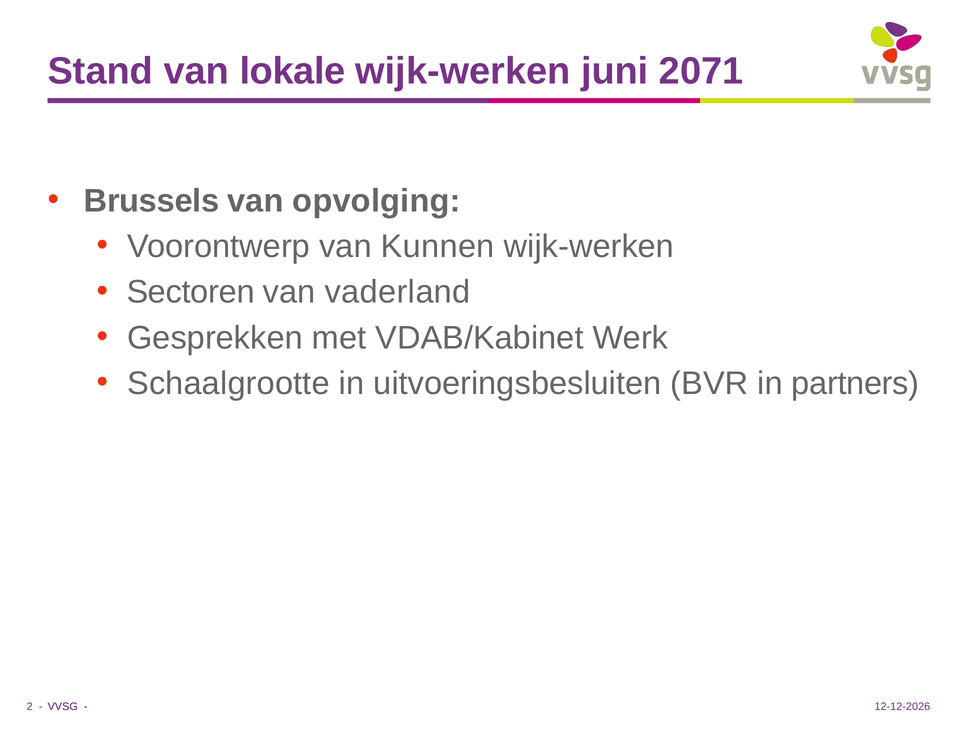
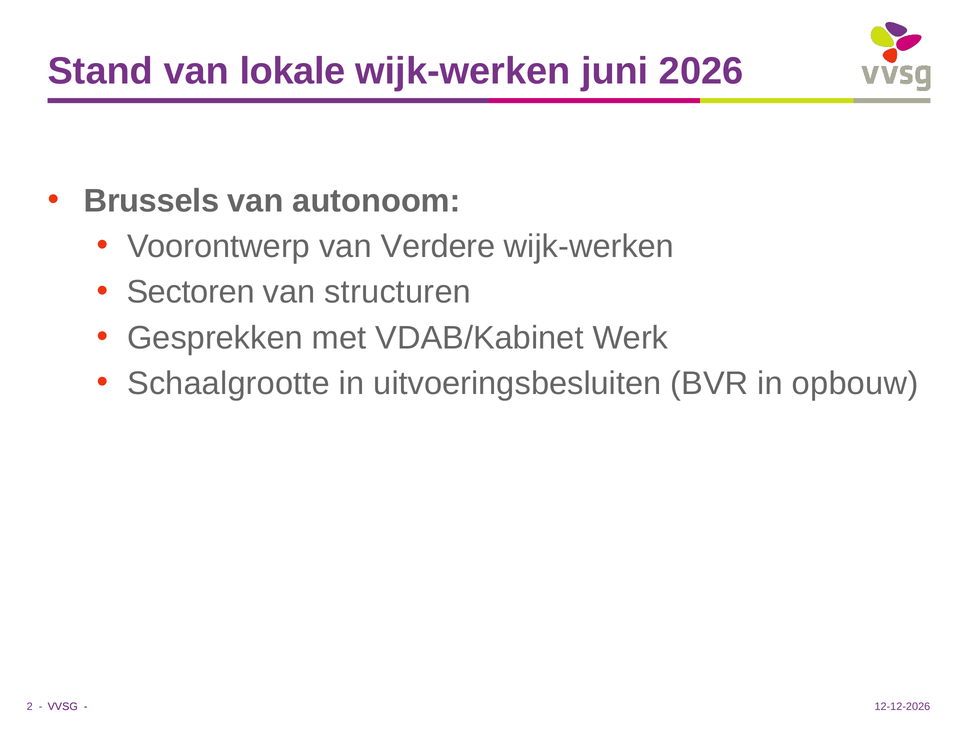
2071: 2071 -> 2026
opvolging: opvolging -> autonoom
Kunnen: Kunnen -> Verdere
vaderland: vaderland -> structuren
partners: partners -> opbouw
